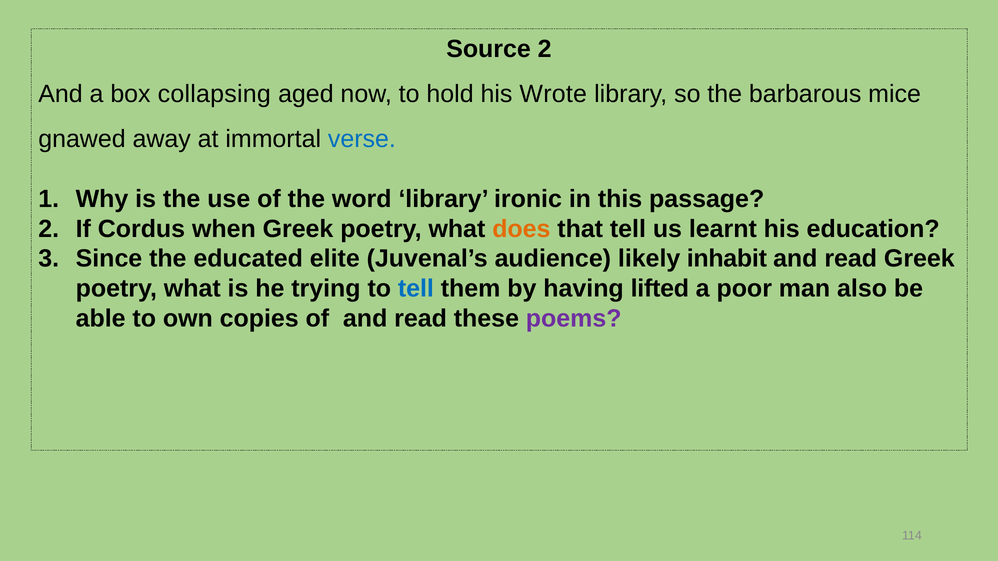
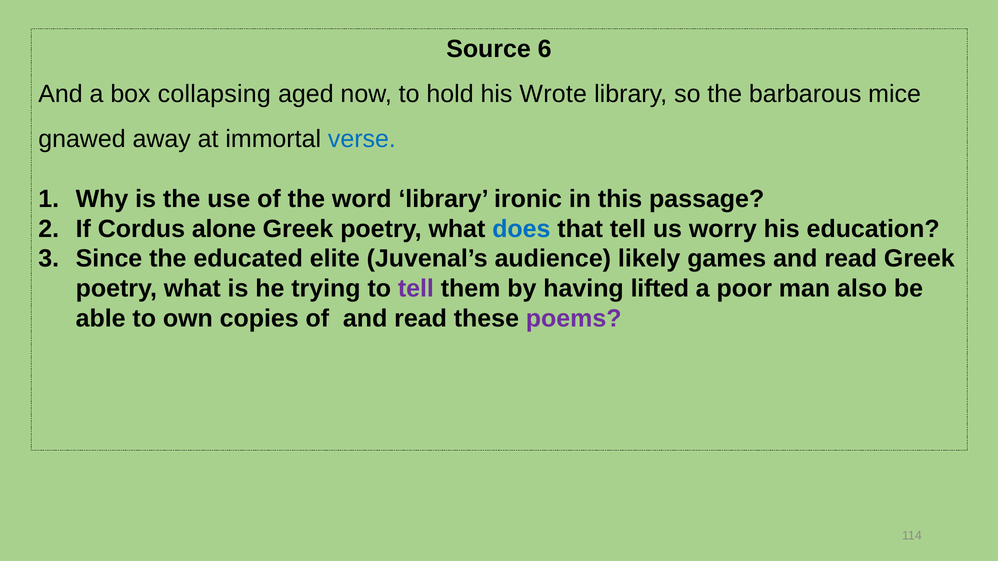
Source 2: 2 -> 6
when: when -> alone
does colour: orange -> blue
learnt: learnt -> worry
inhabit: inhabit -> games
tell at (416, 289) colour: blue -> purple
